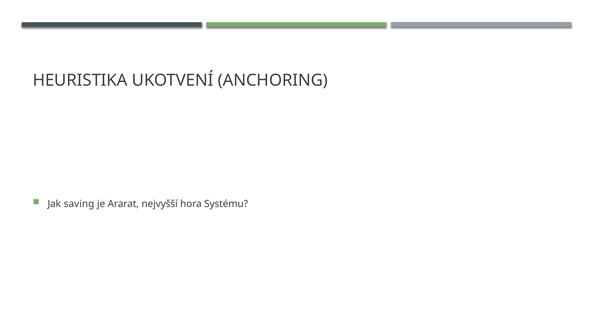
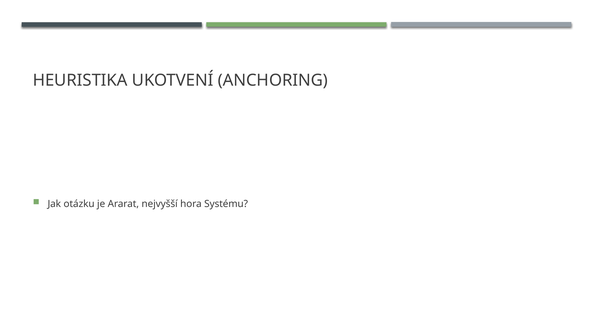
saving: saving -> otázku
